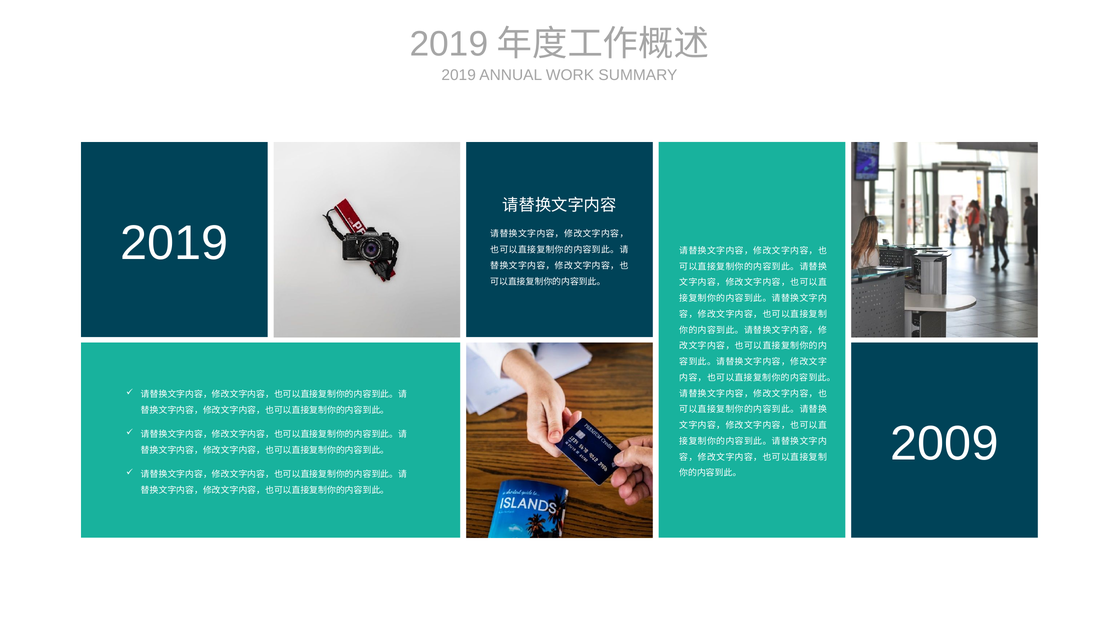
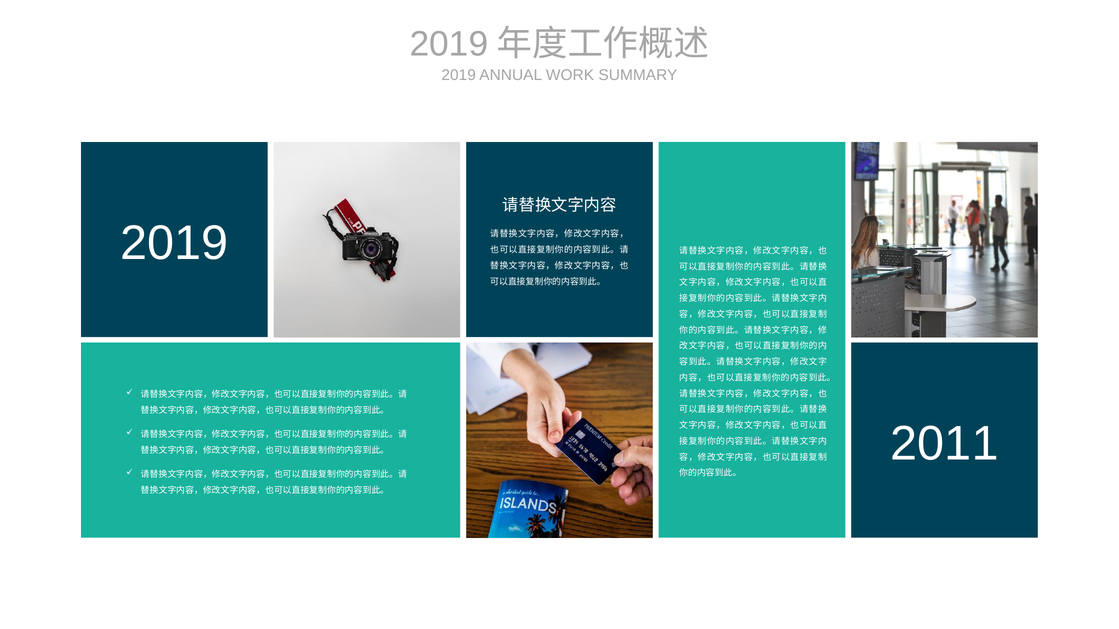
2009: 2009 -> 2011
